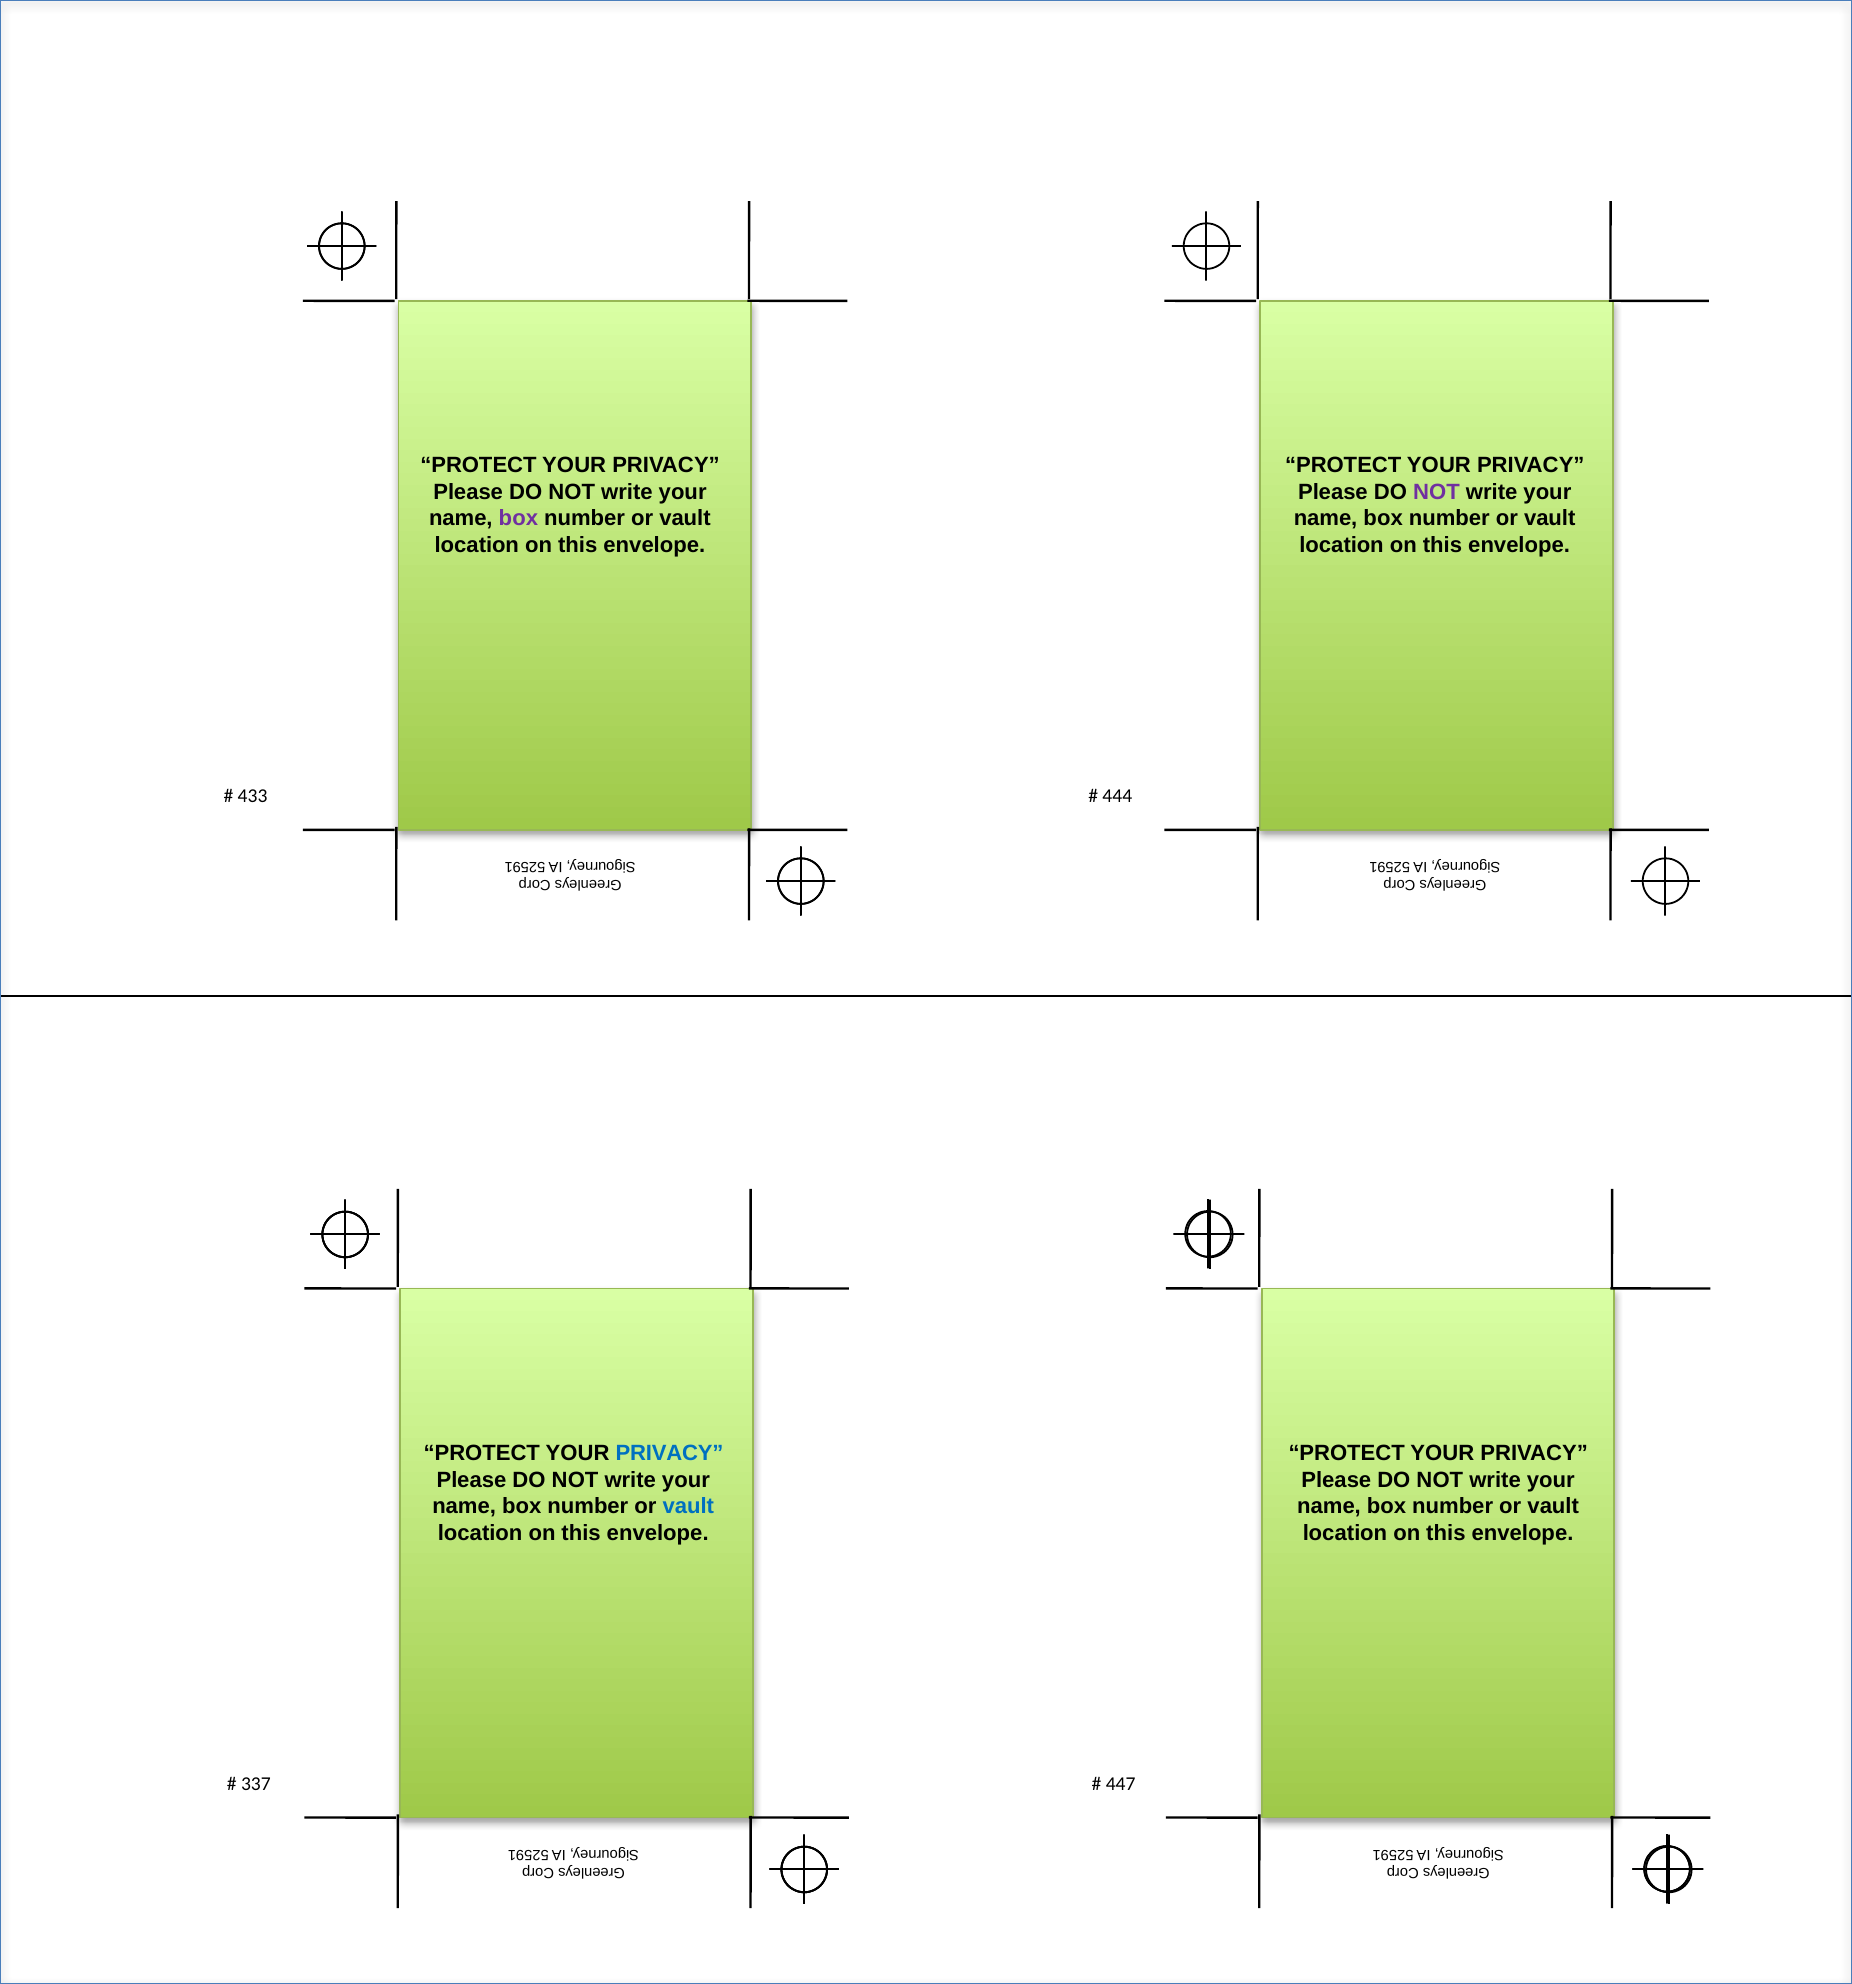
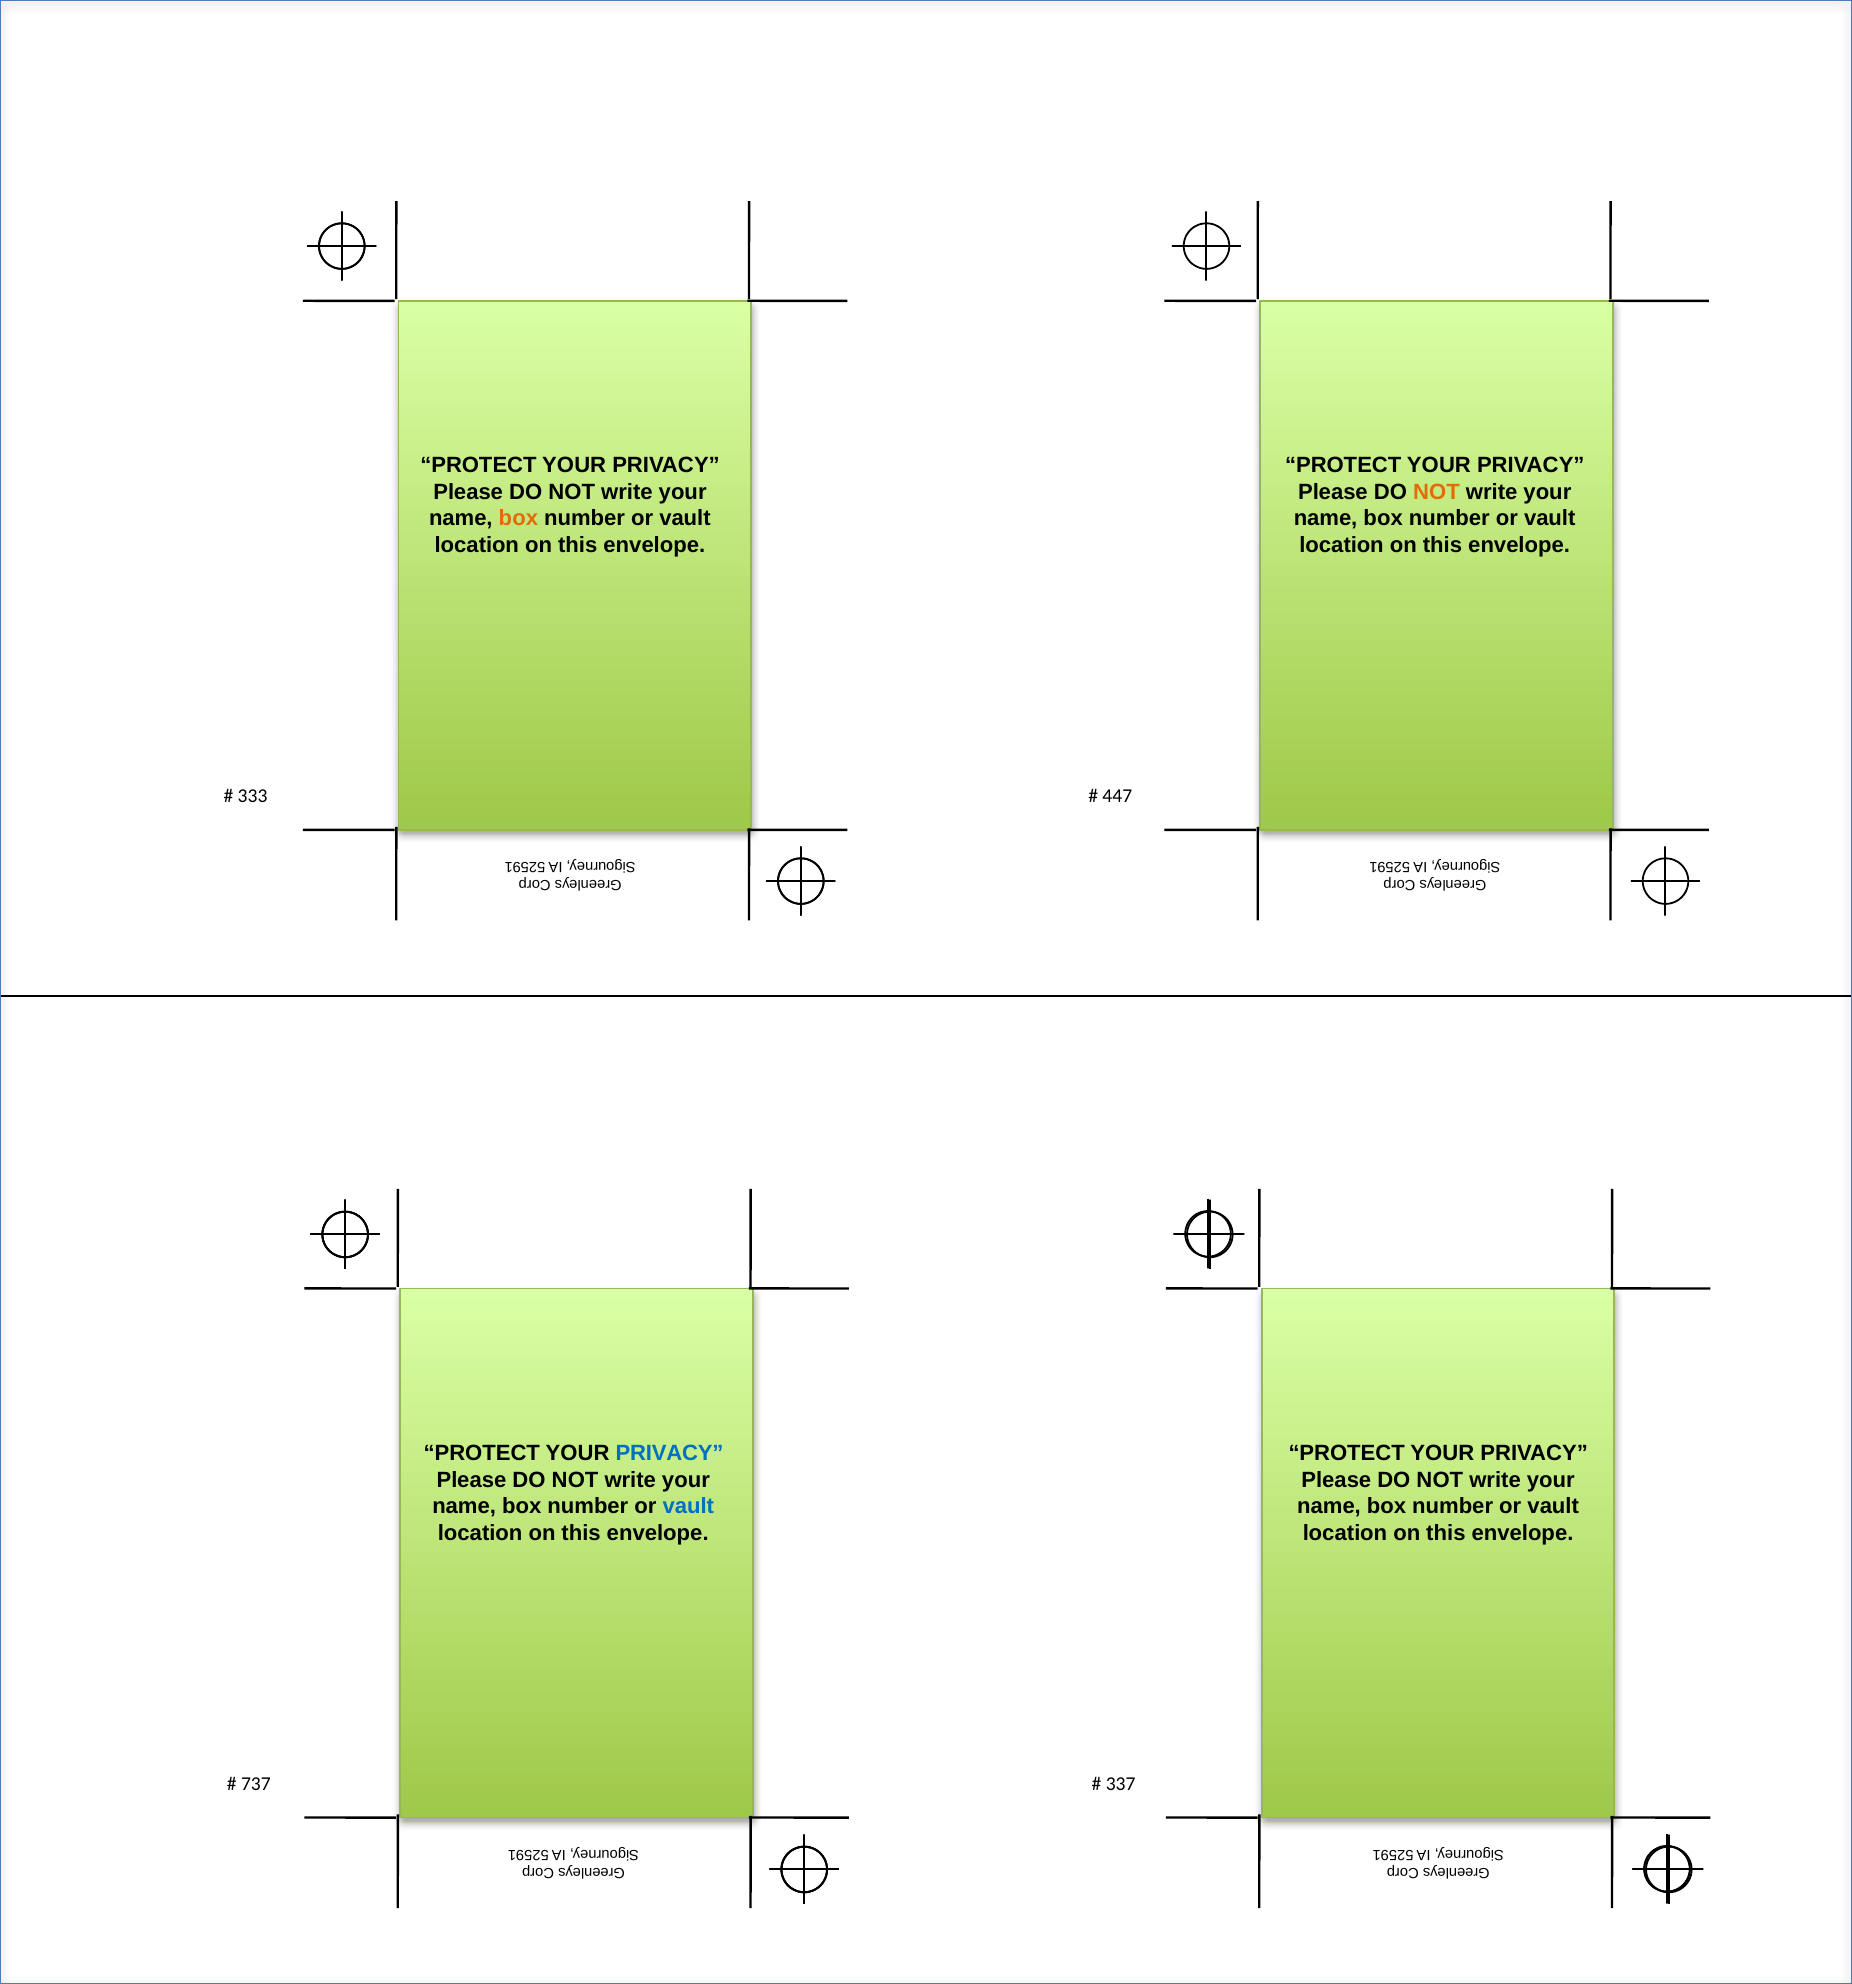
NOT at (1436, 492) colour: purple -> orange
box at (518, 518) colour: purple -> orange
433: 433 -> 333
444: 444 -> 447
337: 337 -> 737
447: 447 -> 337
